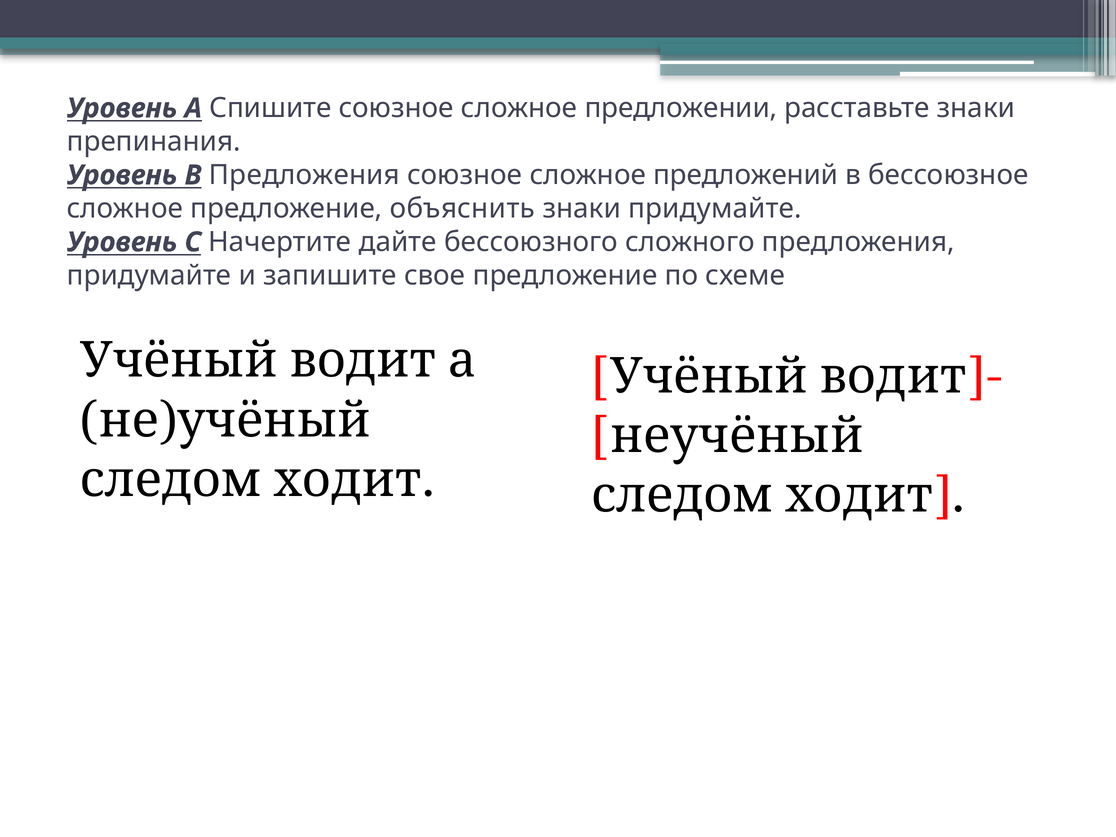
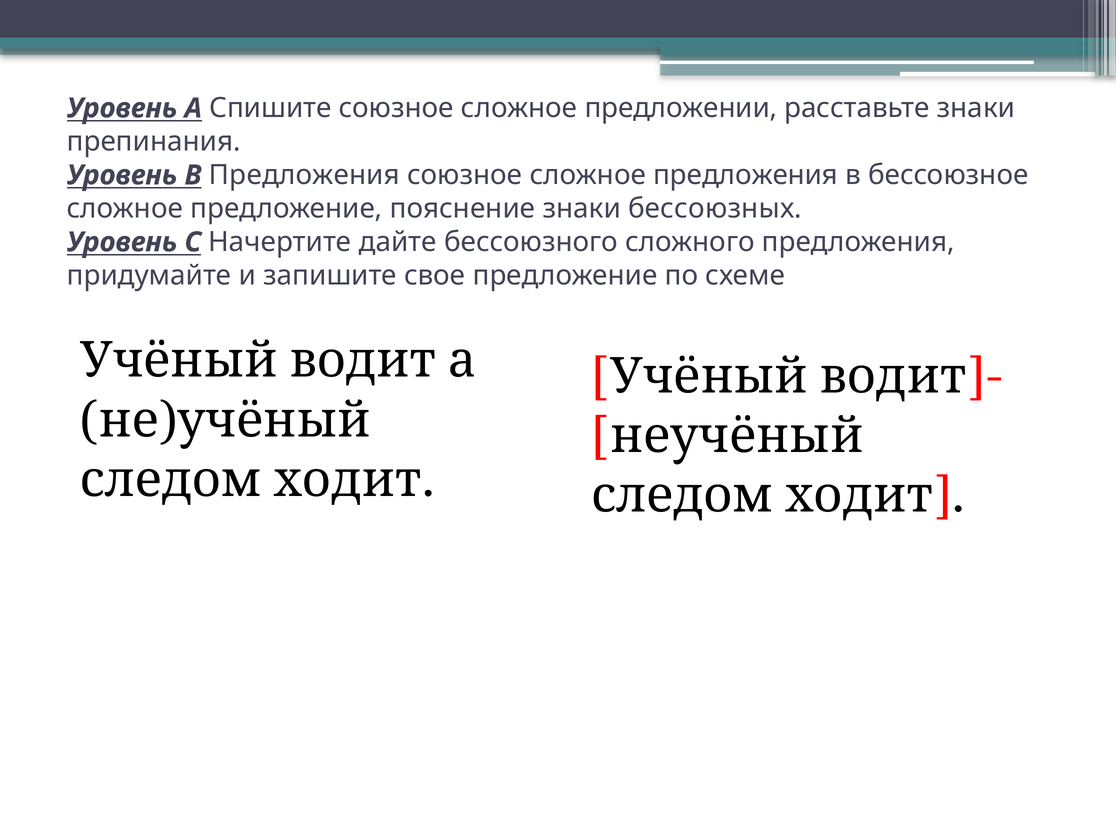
сложное предложений: предложений -> предложения
объяснить: объяснить -> пояснение
знаки придумайте: придумайте -> бессоюзных
